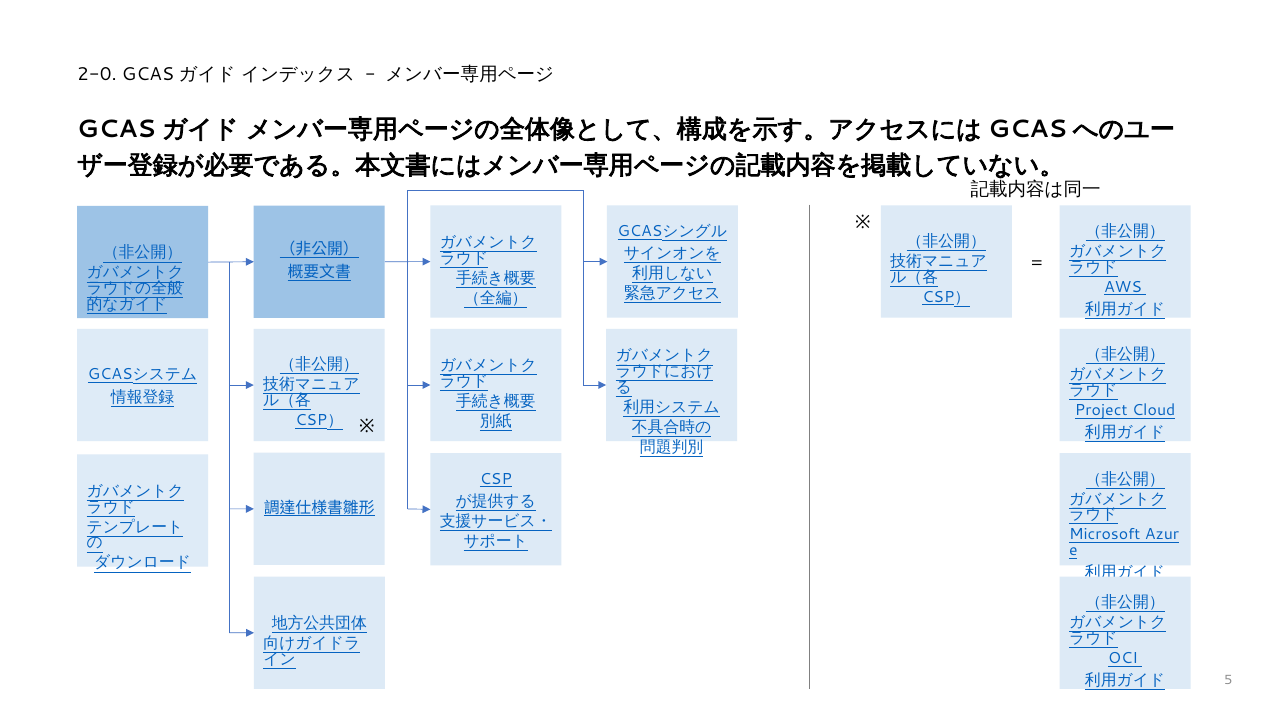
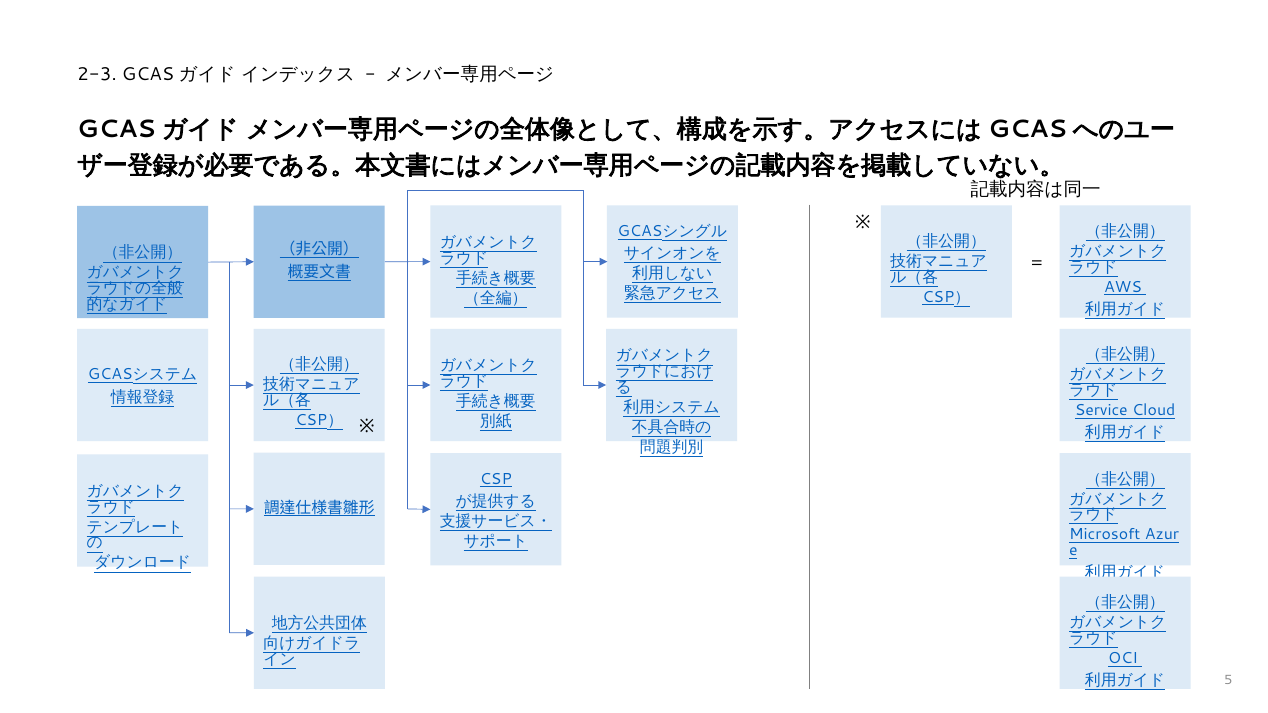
2-0: 2-0 -> 2-3
Project: Project -> Service
